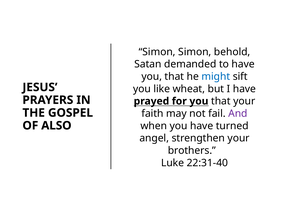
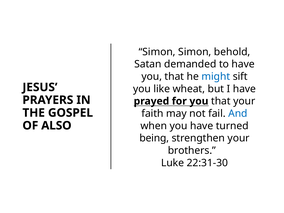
And colour: purple -> blue
angel: angel -> being
22:31-40: 22:31-40 -> 22:31-30
